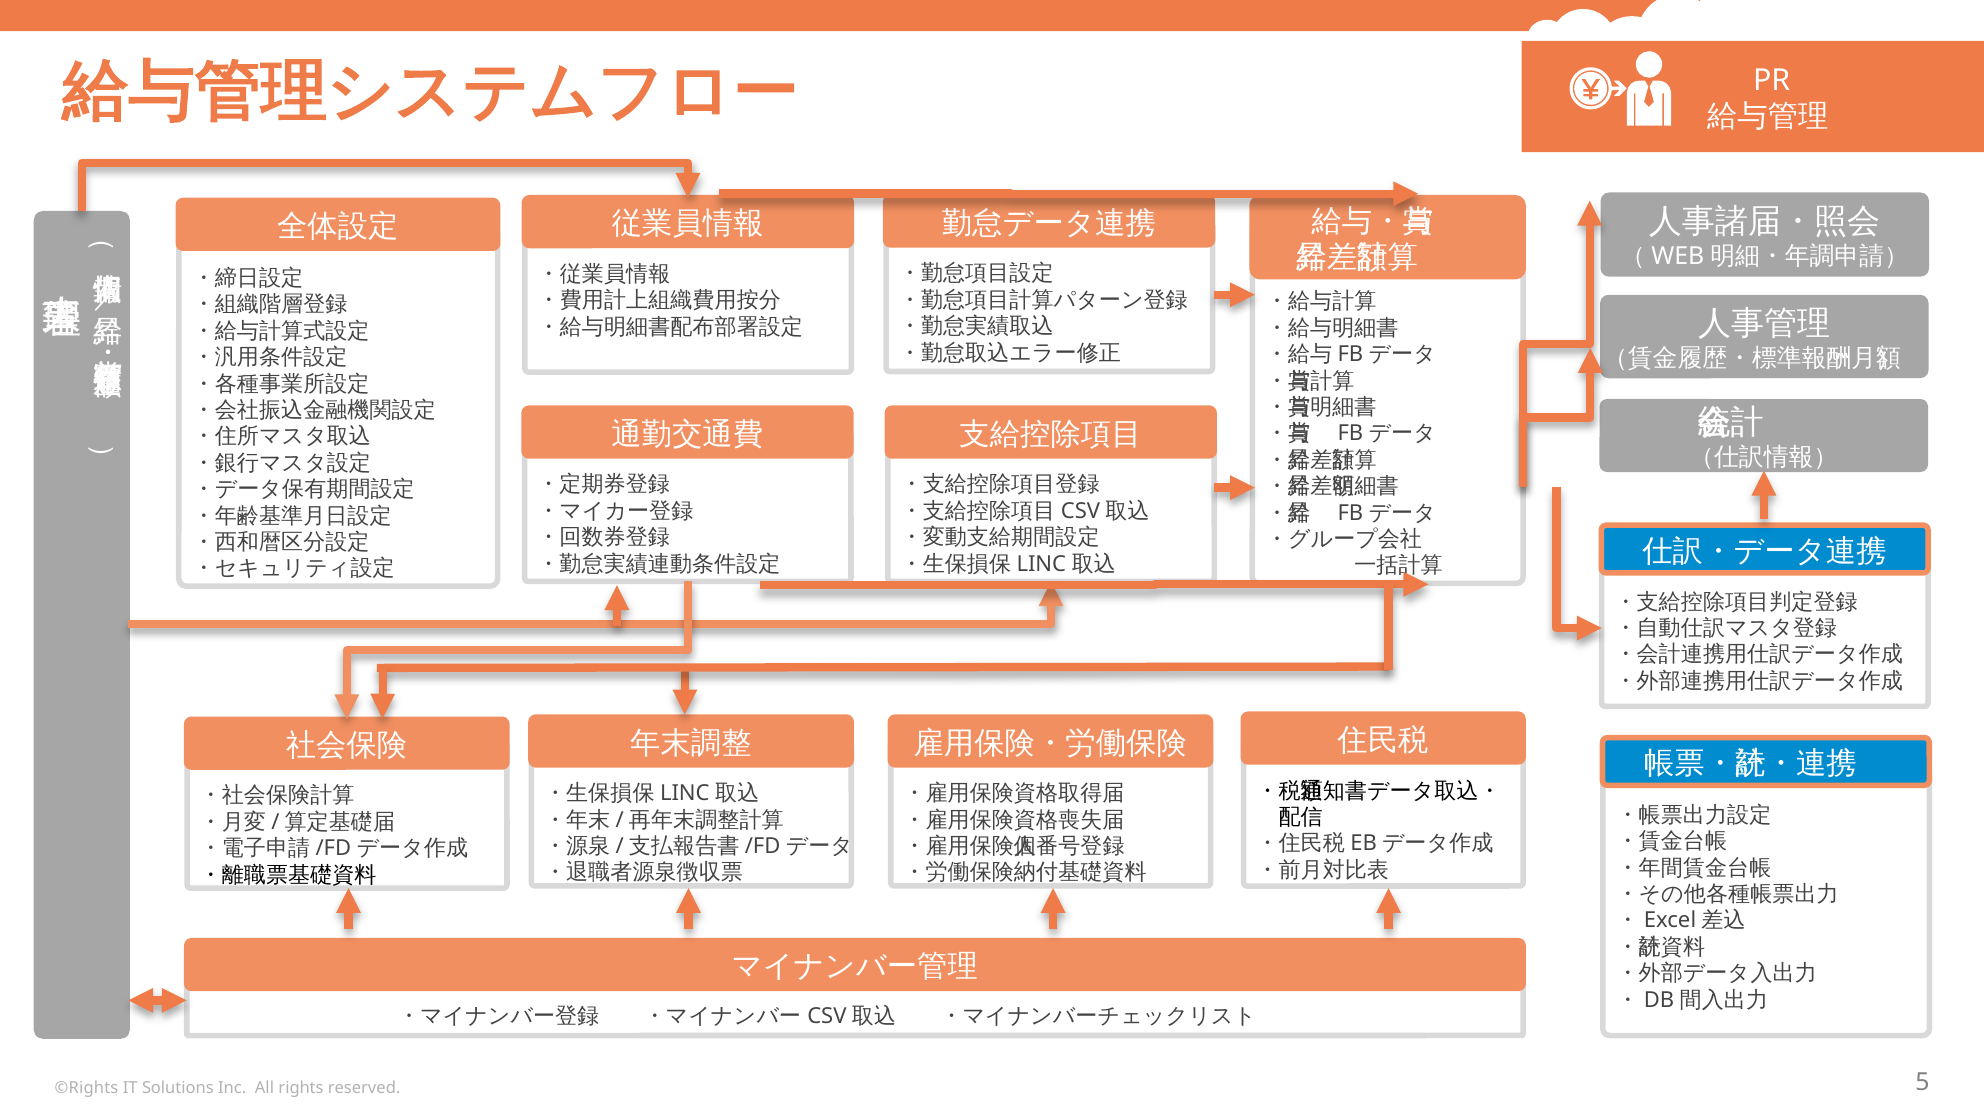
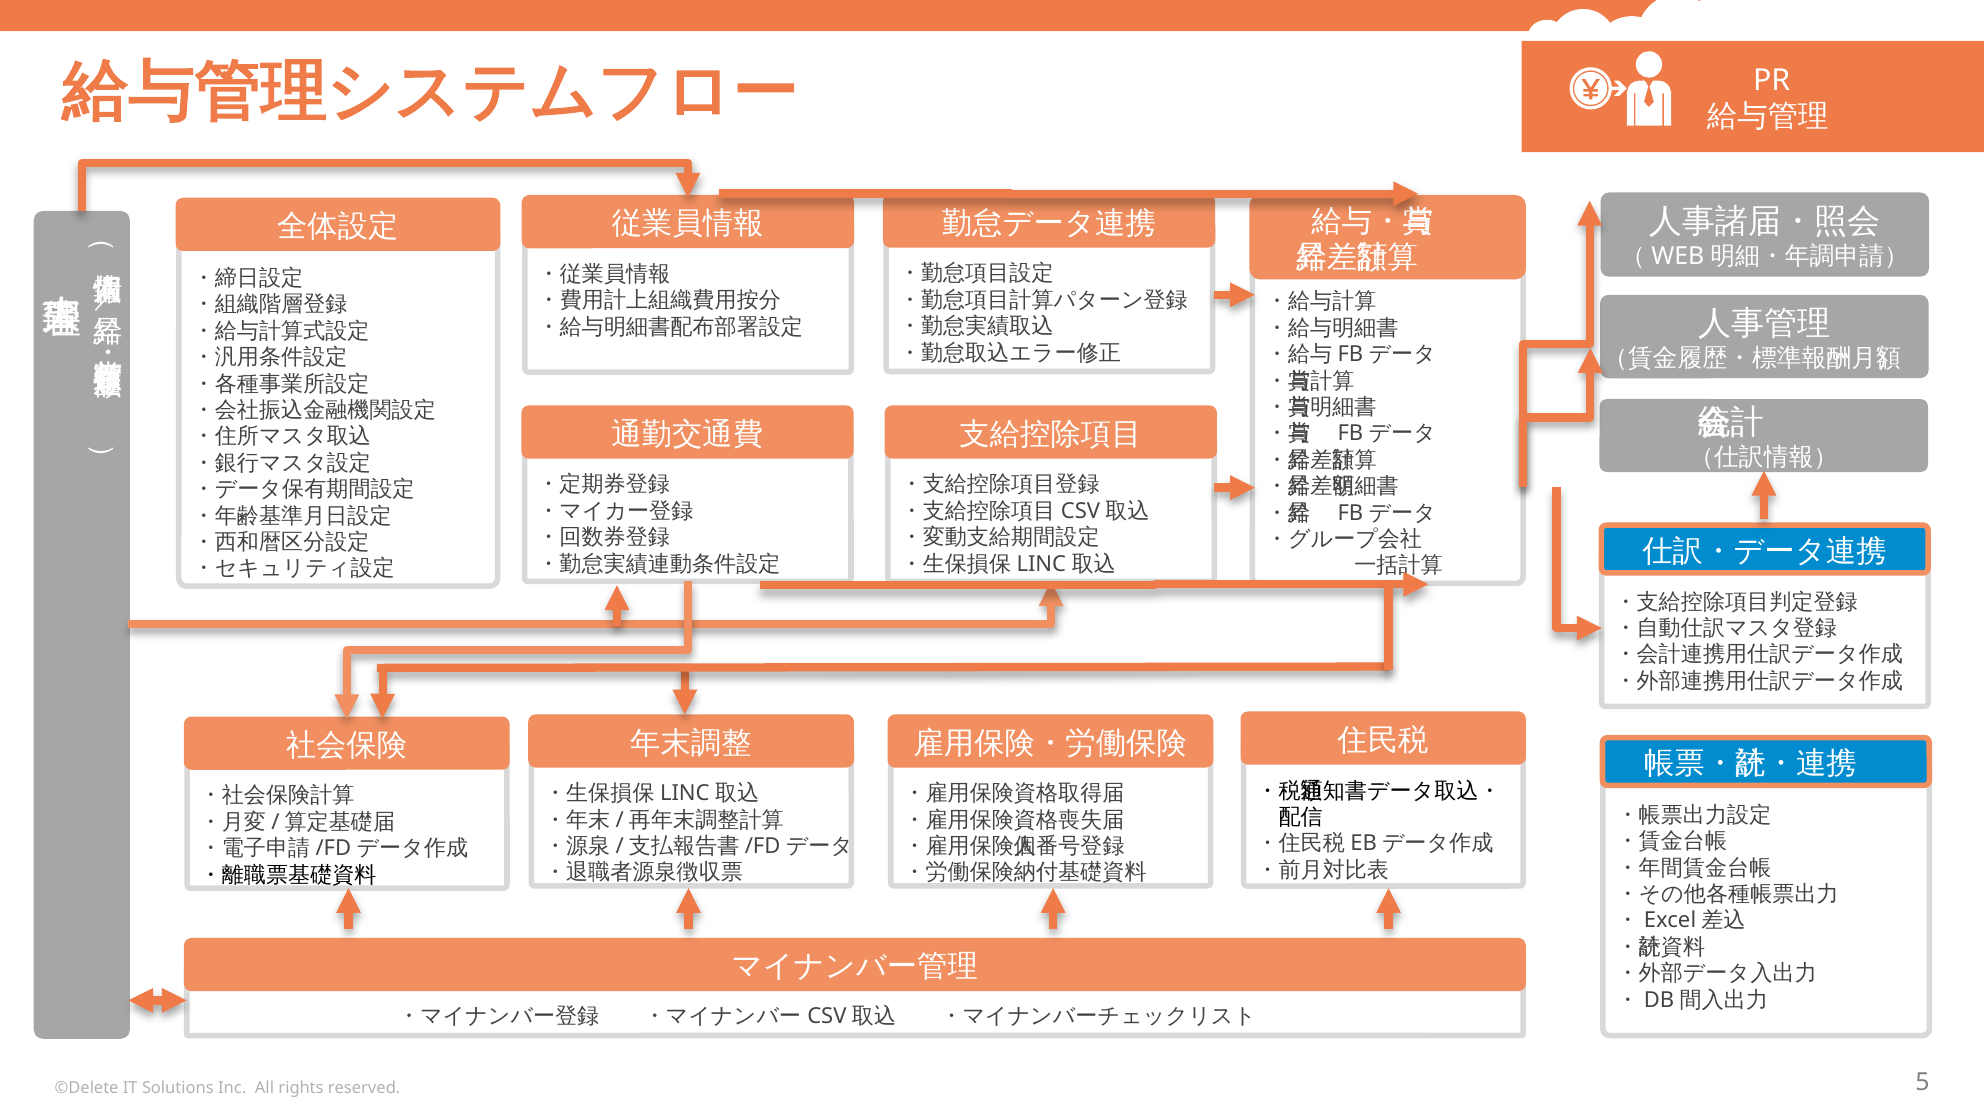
©Rights: ©Rights -> ©Delete
